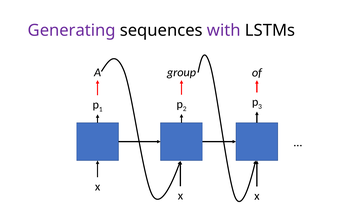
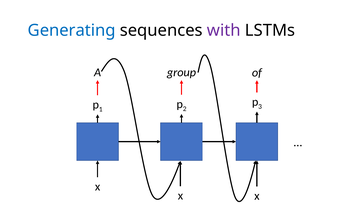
Generating colour: purple -> blue
